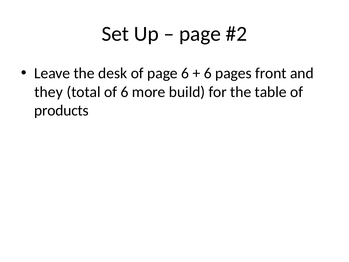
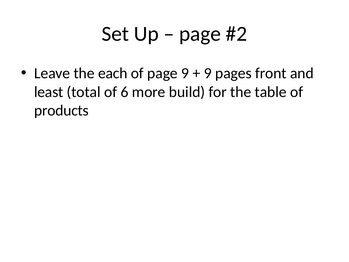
desk: desk -> each
page 6: 6 -> 9
6 at (208, 73): 6 -> 9
they: they -> least
